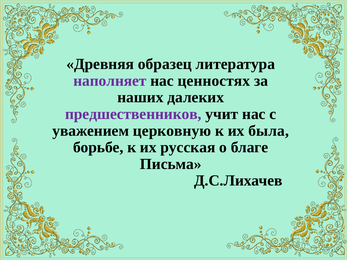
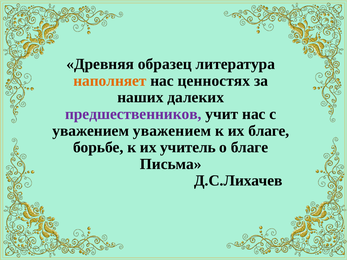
наполняет colour: purple -> orange
уважением церковную: церковную -> уважением
их была: была -> благе
русская: русская -> учитель
